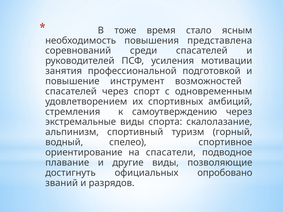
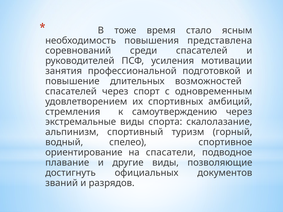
инструмент: инструмент -> длительных
опробовано: опробовано -> документов
